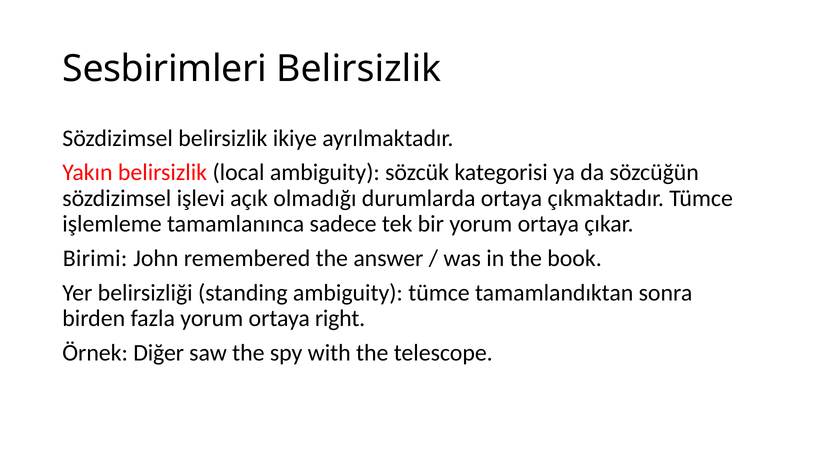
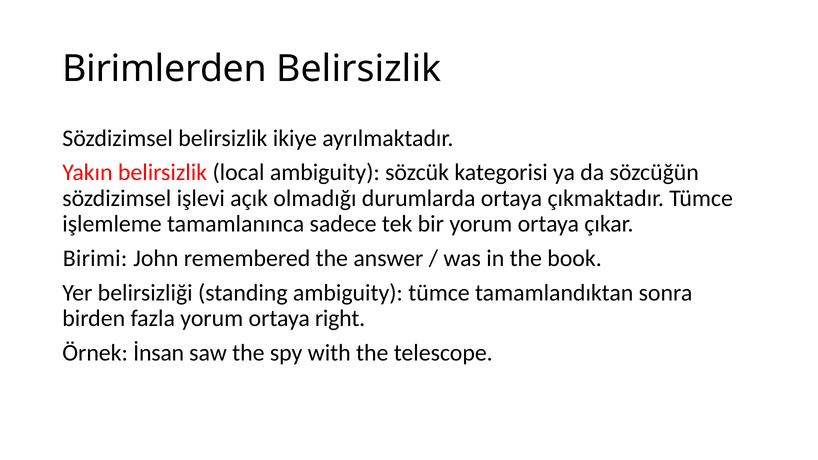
Sesbirimleri: Sesbirimleri -> Birimlerden
Diğer: Diğer -> İnsan
